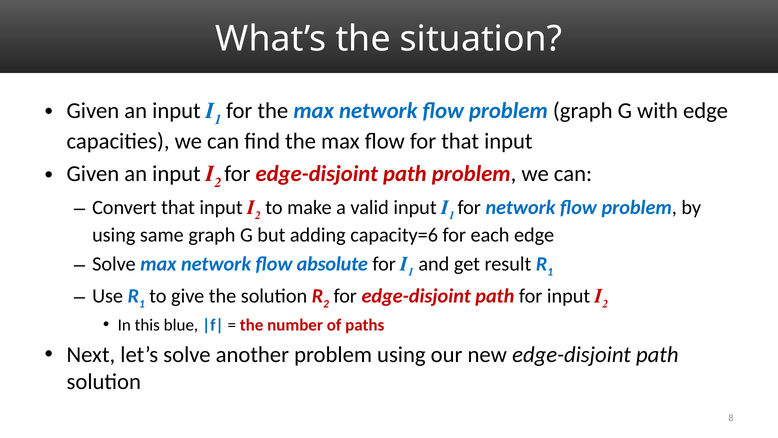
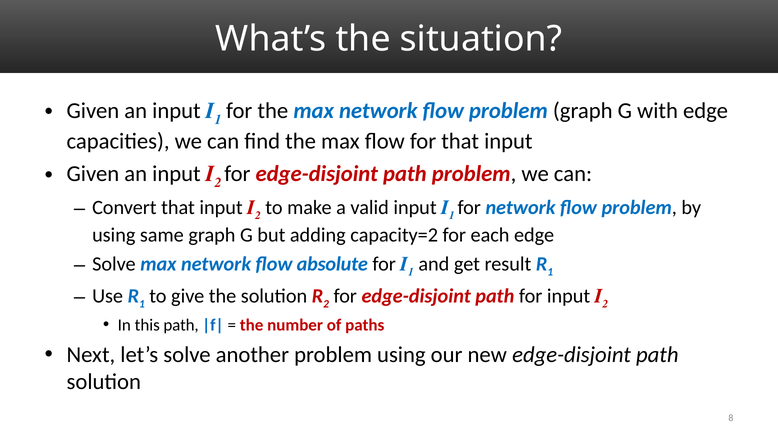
capacity=6: capacity=6 -> capacity=2
this blue: blue -> path
